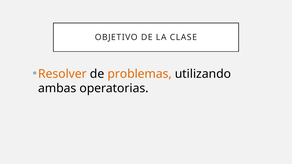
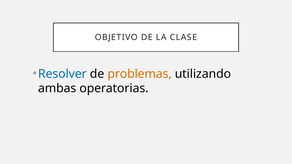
Resolver colour: orange -> blue
